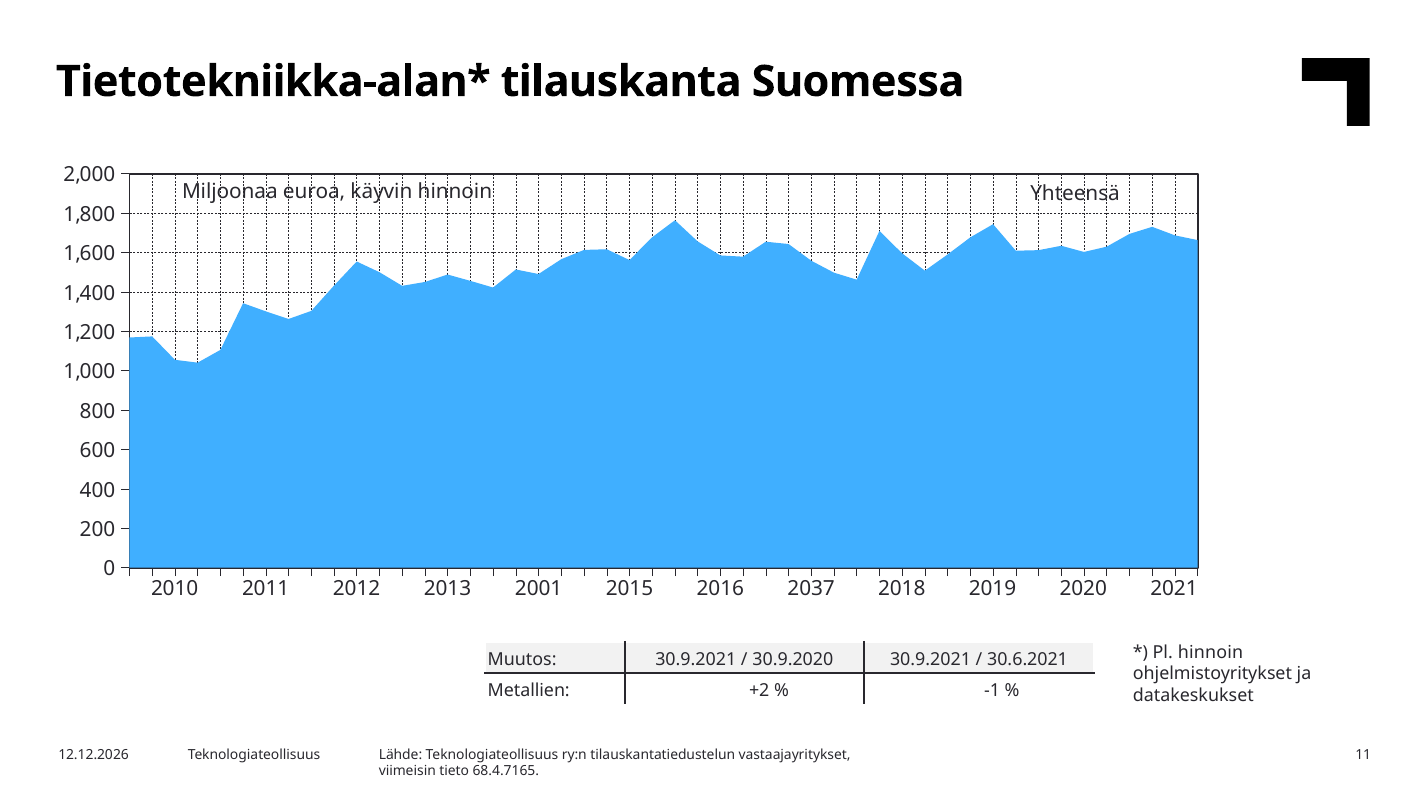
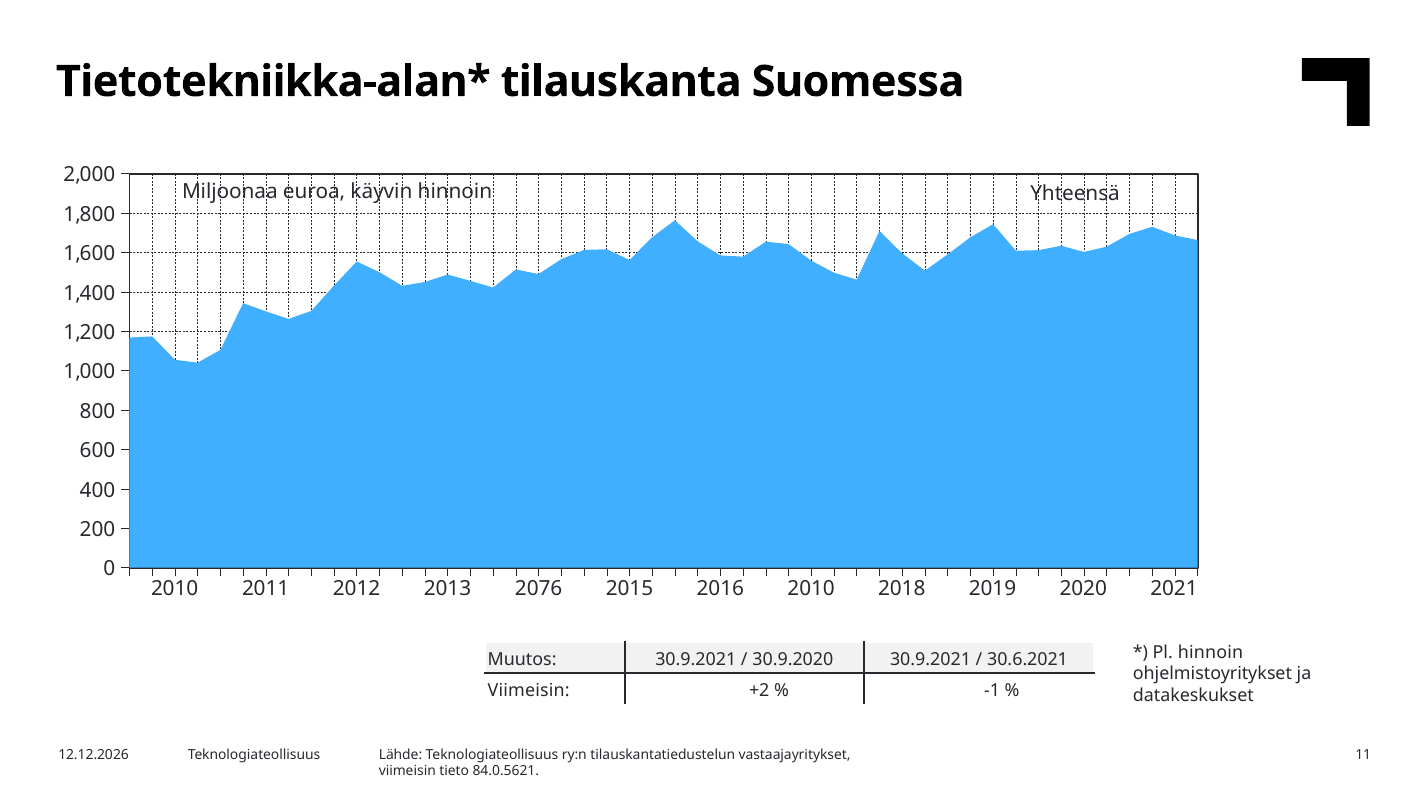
2001: 2001 -> 2076
2016 2037: 2037 -> 2010
Metallien at (529, 691): Metallien -> Viimeisin
68.4.7165: 68.4.7165 -> 84.0.5621
